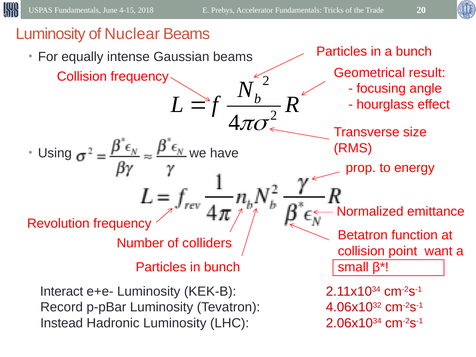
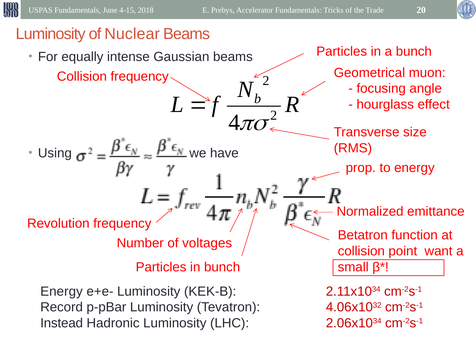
result: result -> muon
colliders: colliders -> voltages
Interact at (62, 291): Interact -> Energy
